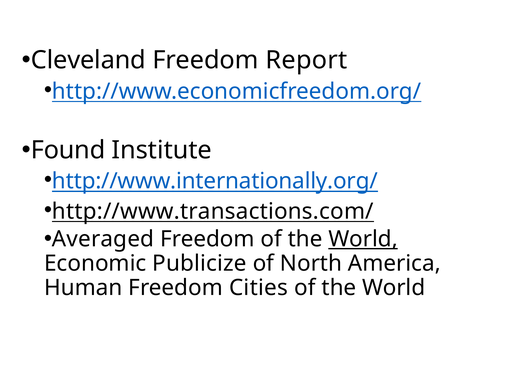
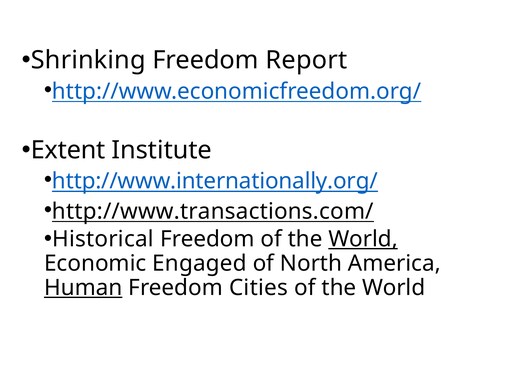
Cleveland: Cleveland -> Shrinking
Found: Found -> Extent
Averaged: Averaged -> Historical
Publicize: Publicize -> Engaged
Human underline: none -> present
